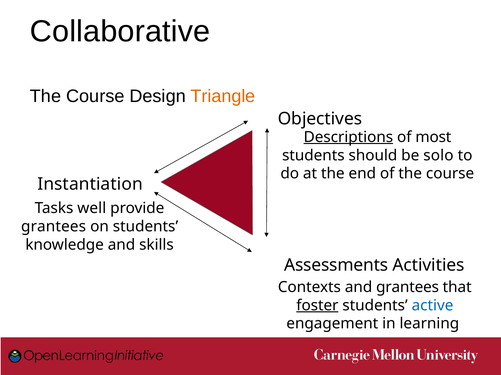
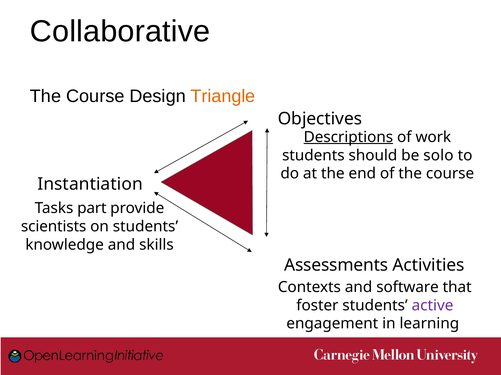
most: most -> work
well: well -> part
grantees at (54, 227): grantees -> scientists
and grantees: grantees -> software
foster underline: present -> none
active colour: blue -> purple
